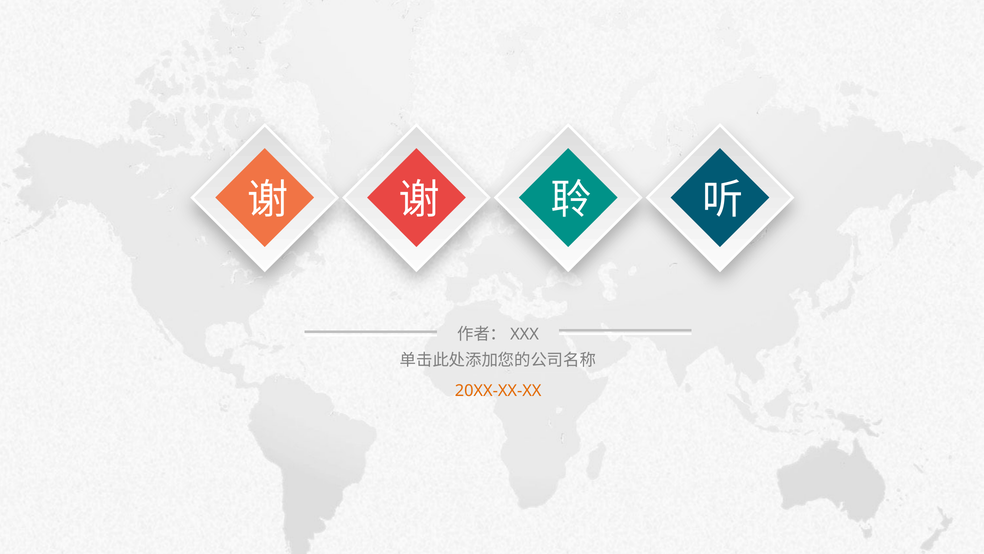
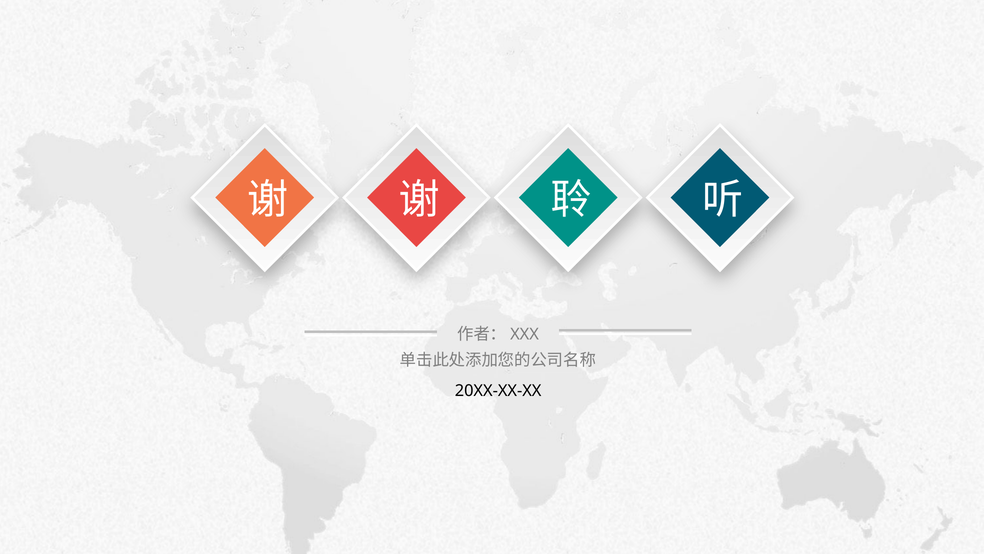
20XX-XX-XX colour: orange -> black
